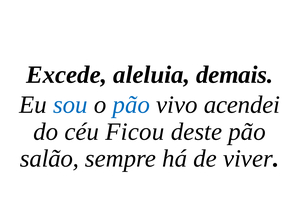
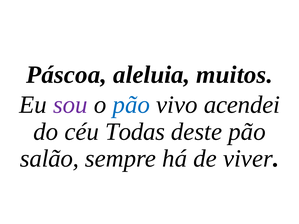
Excede: Excede -> Páscoa
demais: demais -> muitos
sou colour: blue -> purple
Ficou: Ficou -> Todas
